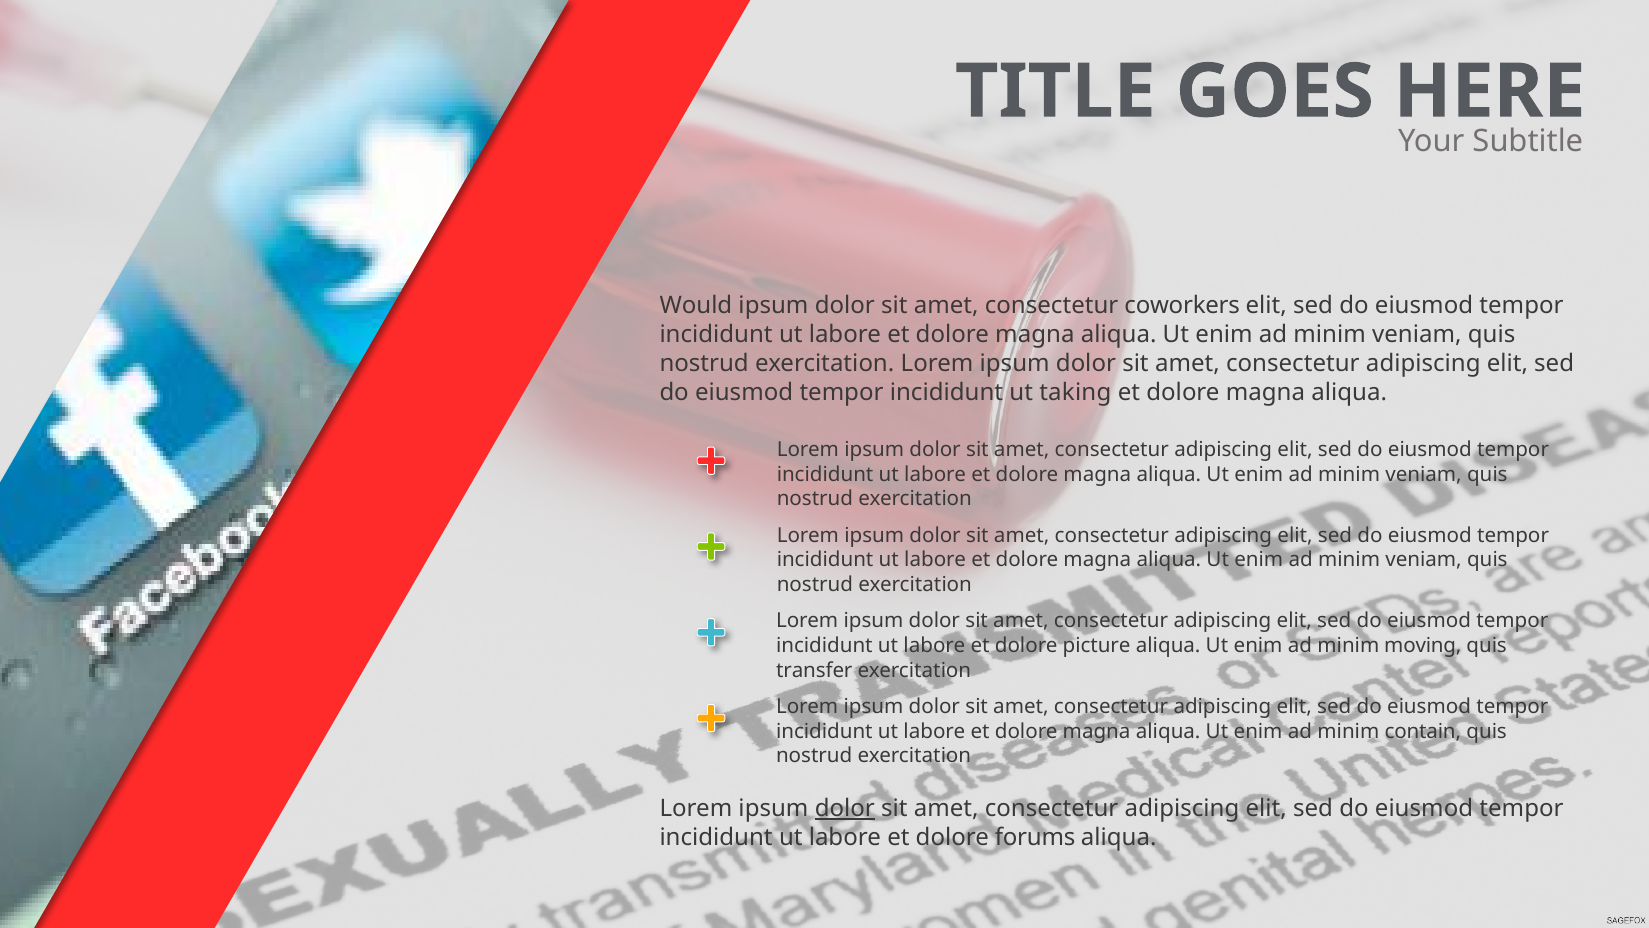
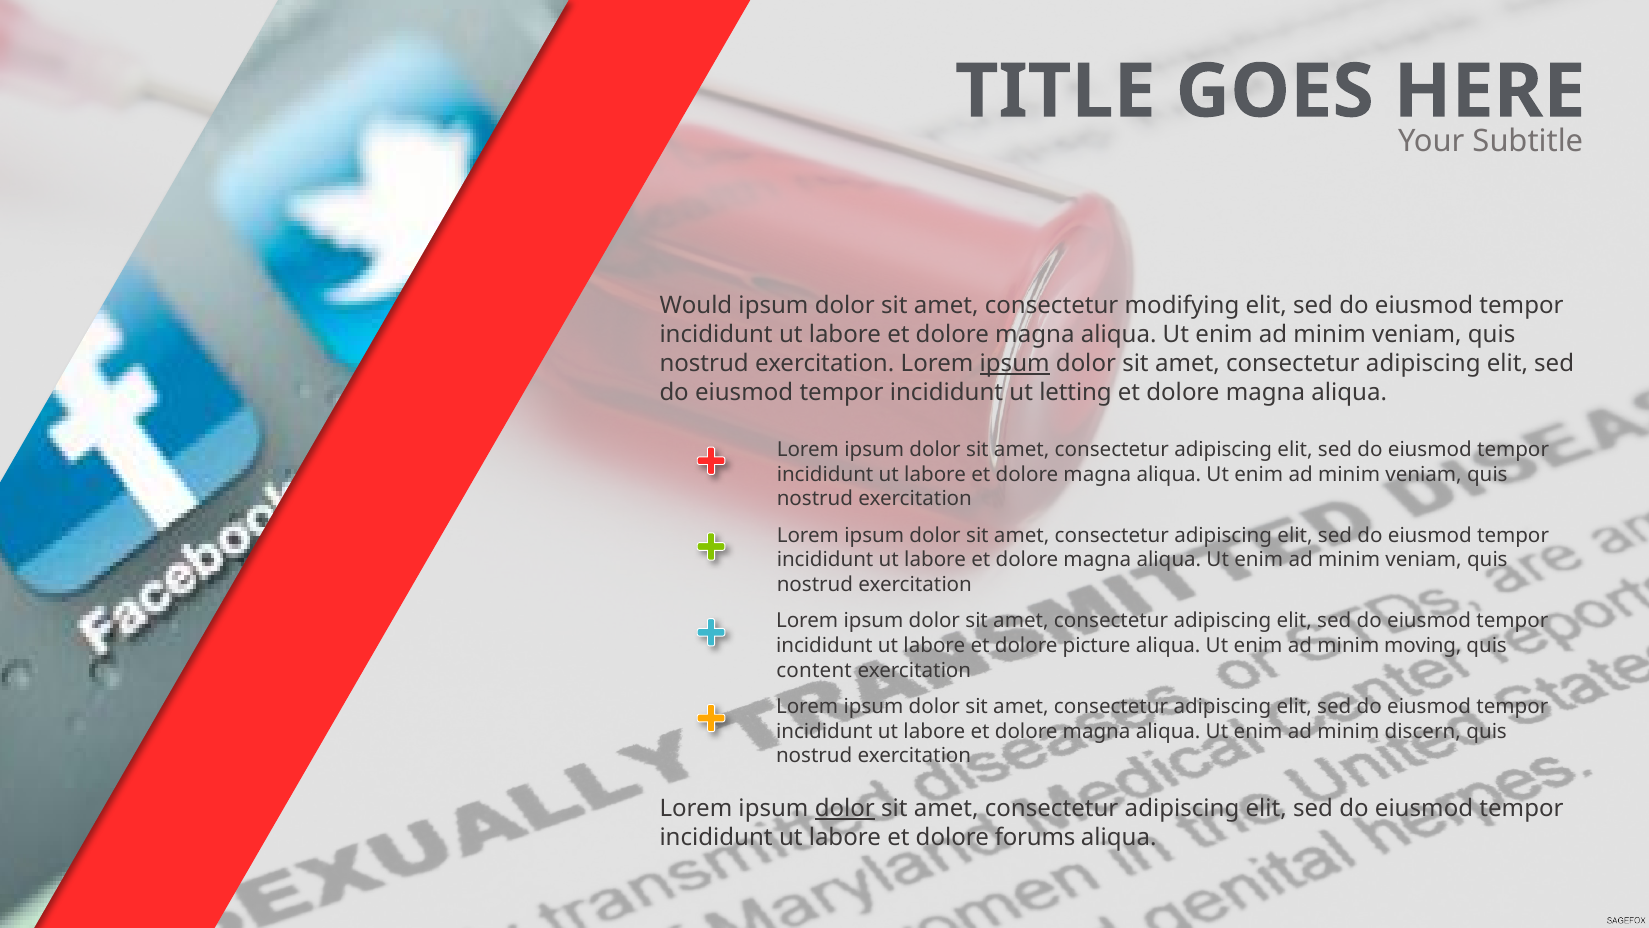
coworkers: coworkers -> modifying
ipsum at (1015, 363) underline: none -> present
taking: taking -> letting
transfer: transfer -> content
contain: contain -> discern
